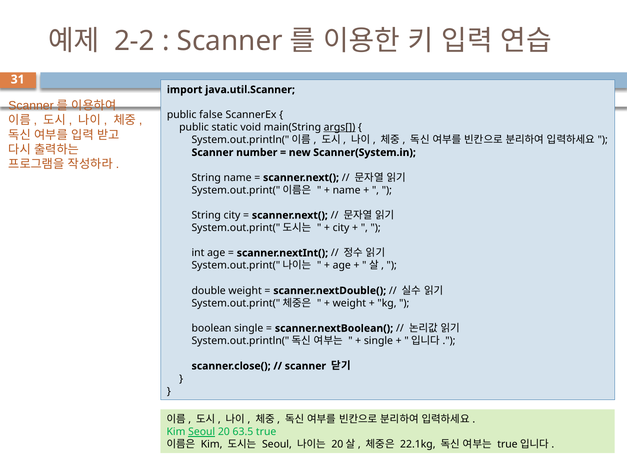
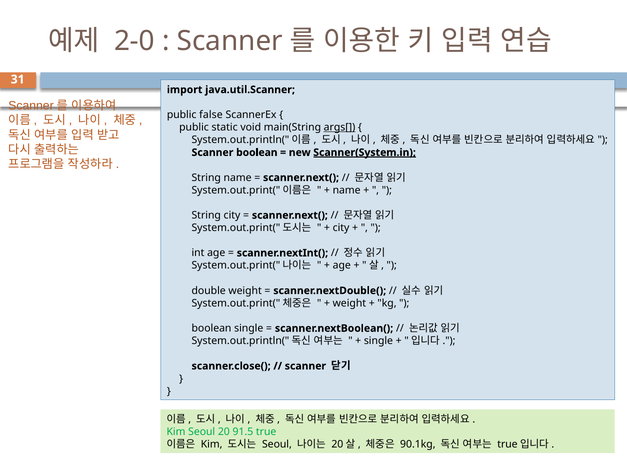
2-2: 2-2 -> 2-0
Scanner number: number -> boolean
Scanner(System.in underline: none -> present
Seoul at (202, 431) underline: present -> none
63.5: 63.5 -> 91.5
22.1kg: 22.1kg -> 90.1kg
